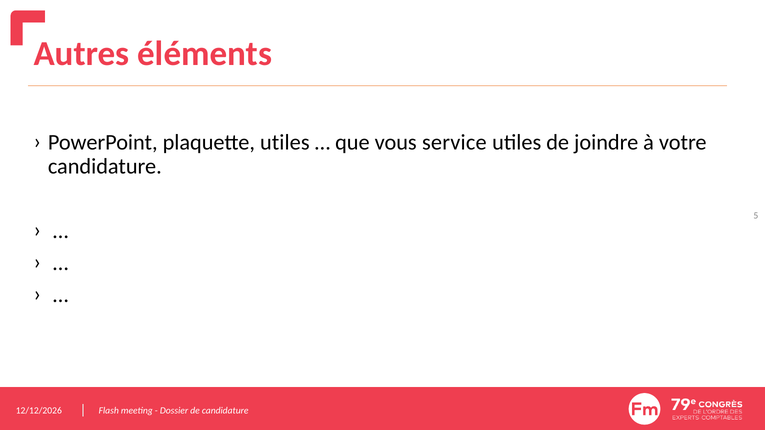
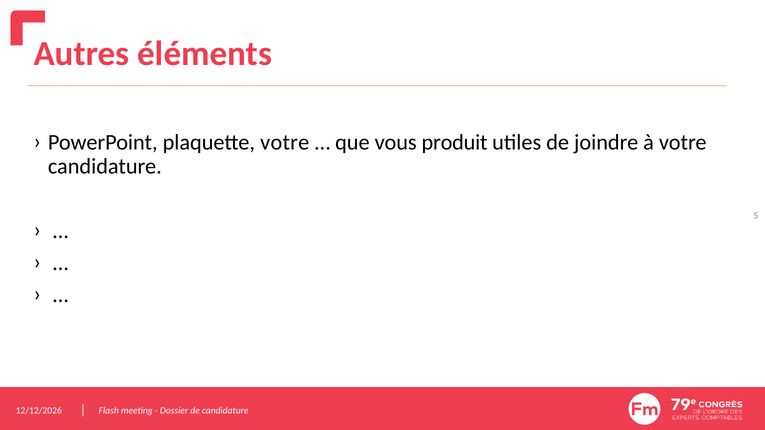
plaquette utiles: utiles -> votre
service: service -> produit
